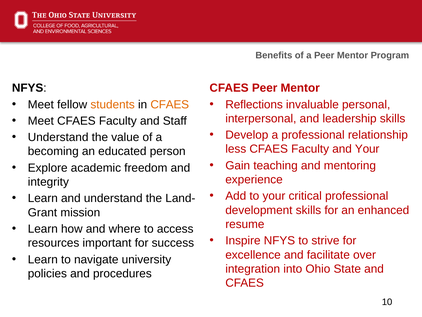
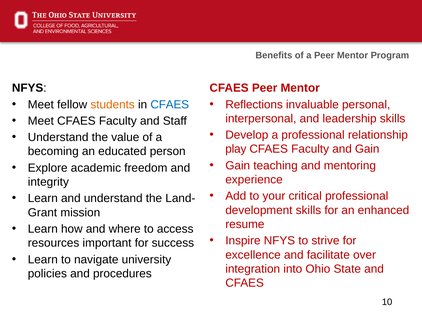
CFAES at (170, 104) colour: orange -> blue
less: less -> play
and Your: Your -> Gain
